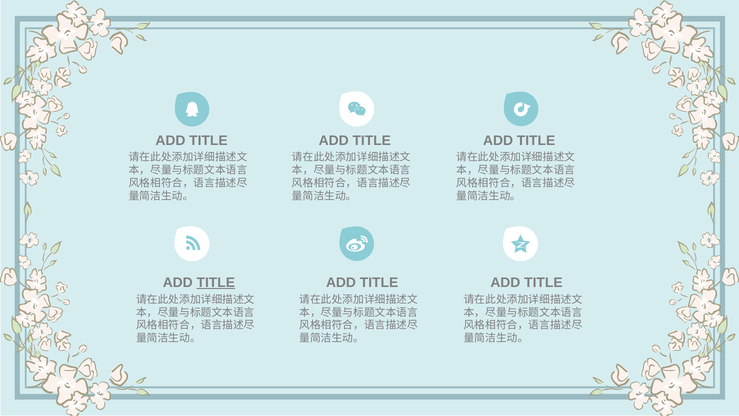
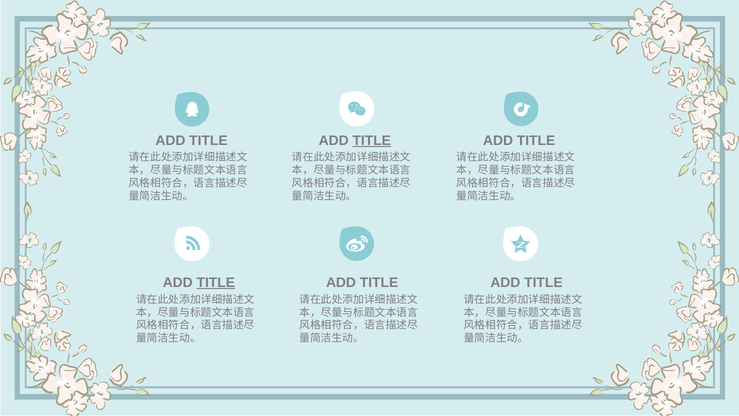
TITLE at (372, 140) underline: none -> present
